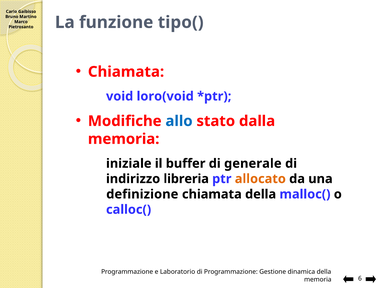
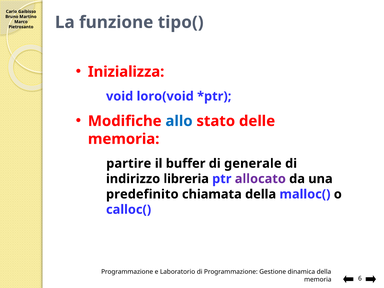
Chiamata at (126, 72): Chiamata -> Inizializza
dalla: dalla -> delle
iniziale: iniziale -> partire
allocato colour: orange -> purple
definizione: definizione -> predefinito
